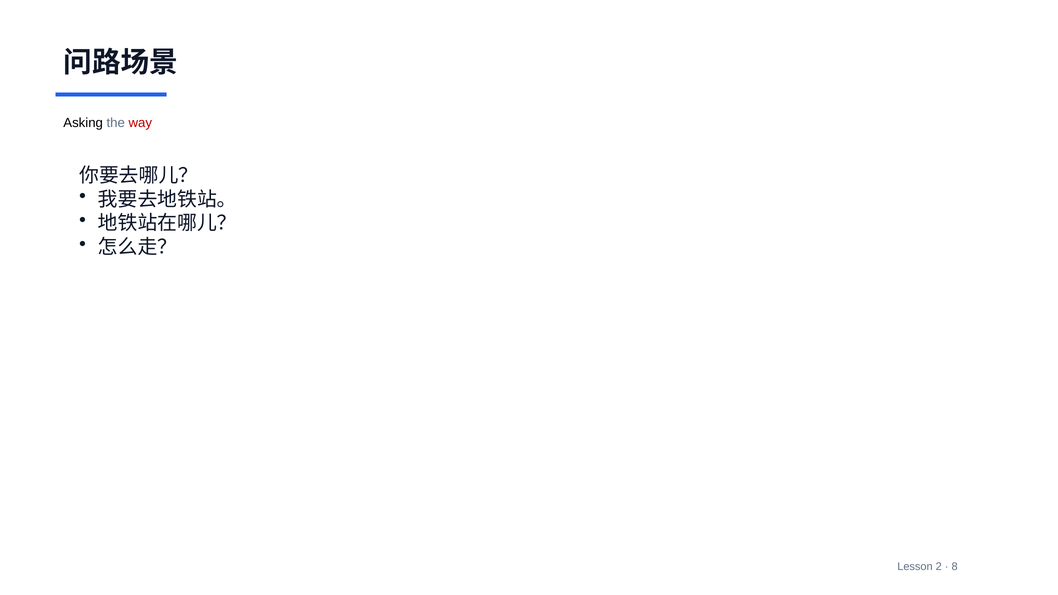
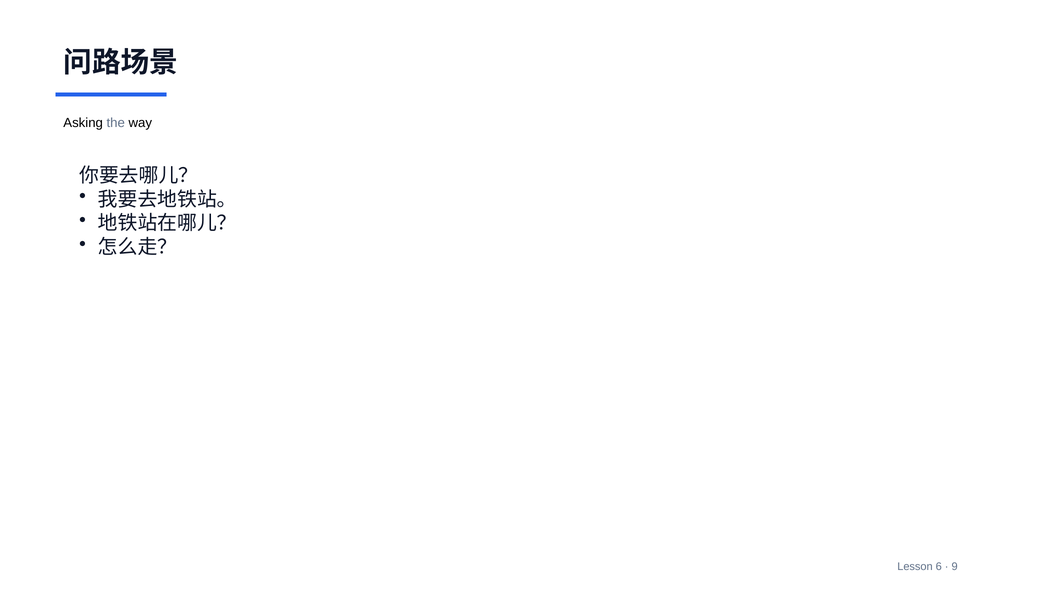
way colour: red -> black
2: 2 -> 6
8: 8 -> 9
